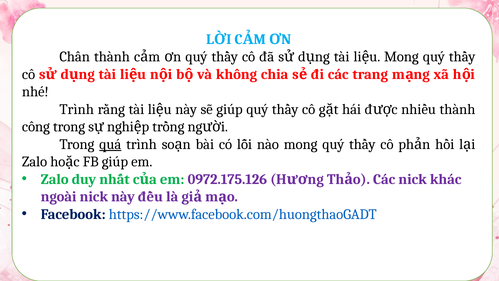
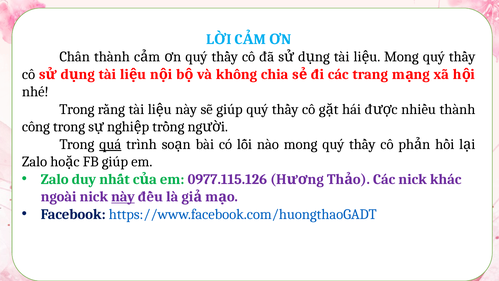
Trình at (77, 109): Trình -> Trong
0972.175.126: 0972.175.126 -> 0977.115.126
này at (123, 196) underline: none -> present
